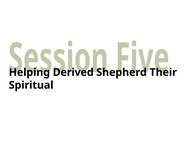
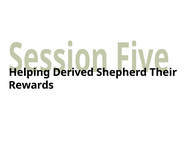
Spiritual: Spiritual -> Rewards
